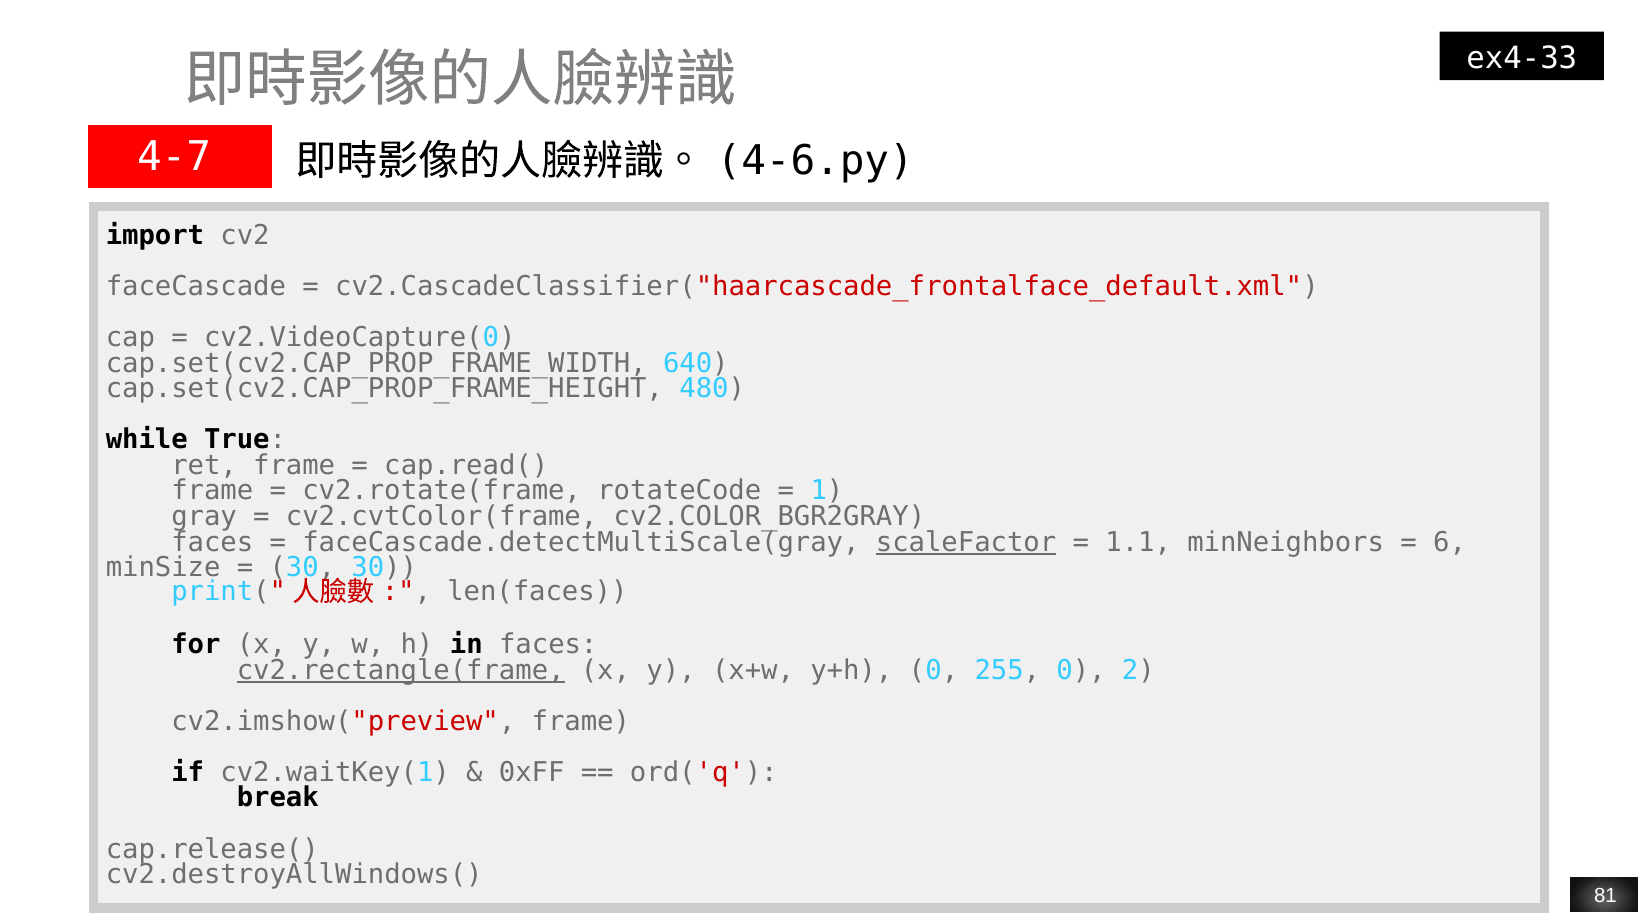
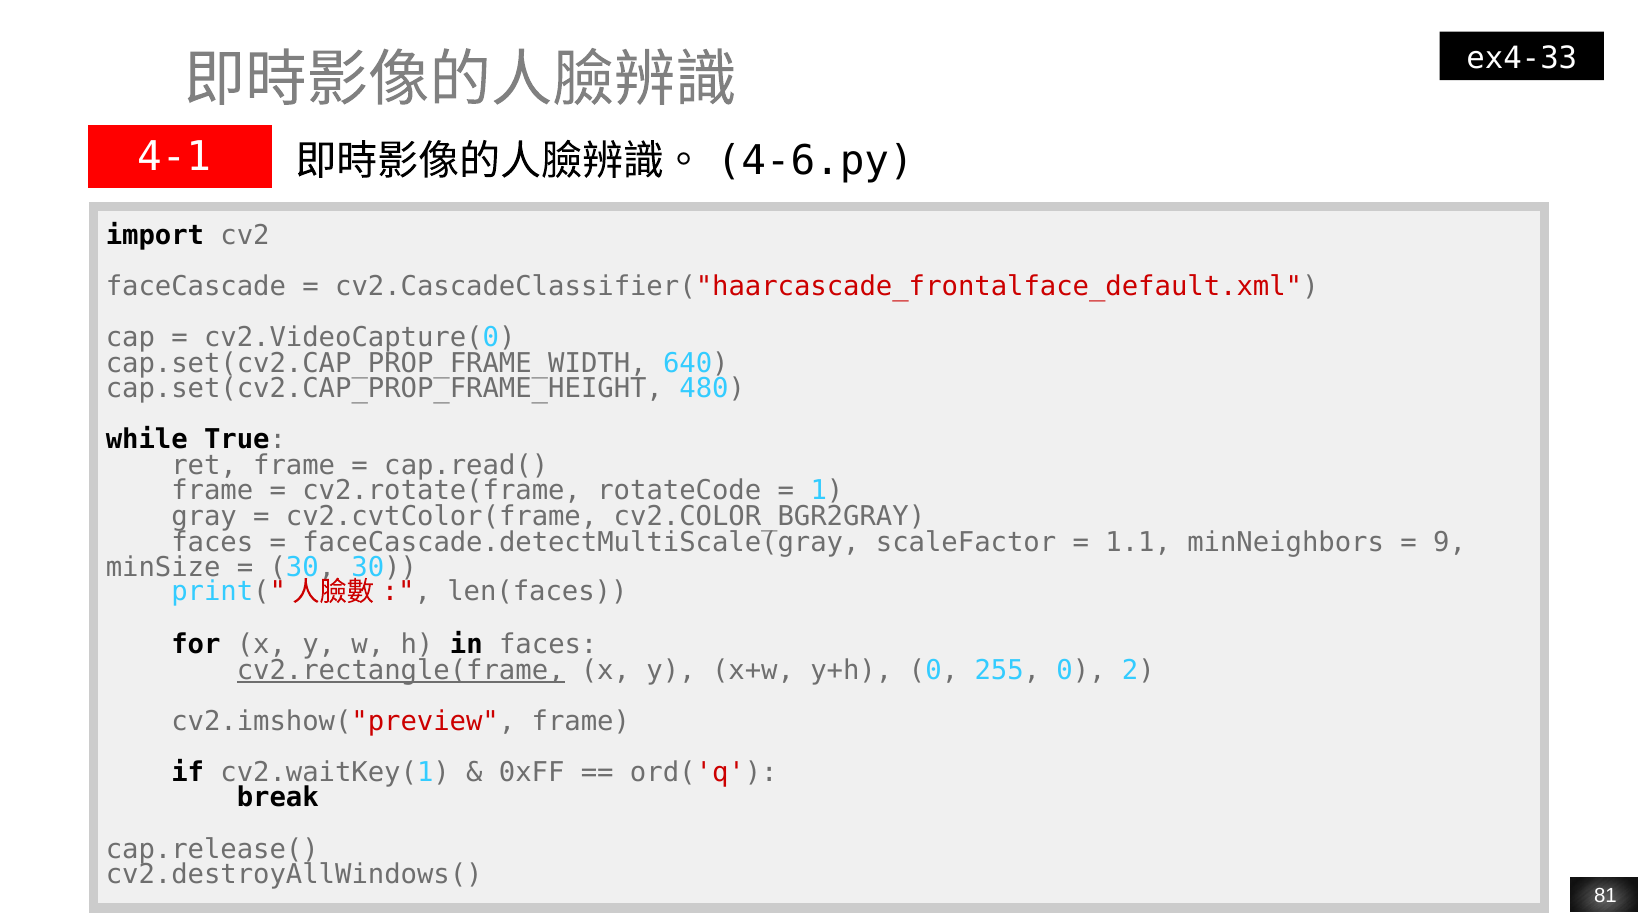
4-7: 4-7 -> 4-1
scaleFactor underline: present -> none
6: 6 -> 9
